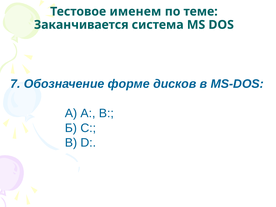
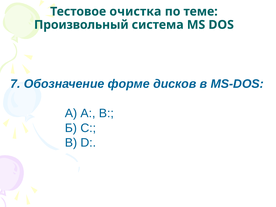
именем: именем -> очистка
Заканчивается: Заканчивается -> Произвольный
